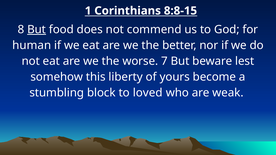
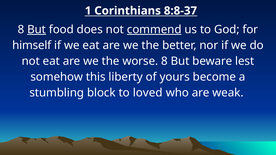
8:8-15: 8:8-15 -> 8:8-37
commend underline: none -> present
human: human -> himself
worse 7: 7 -> 8
